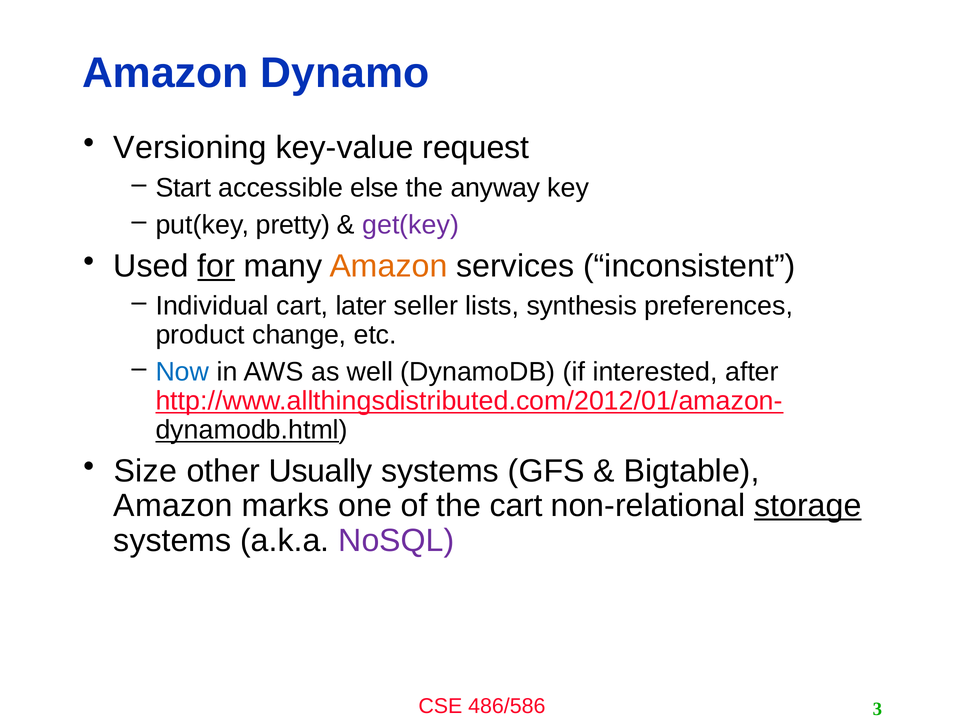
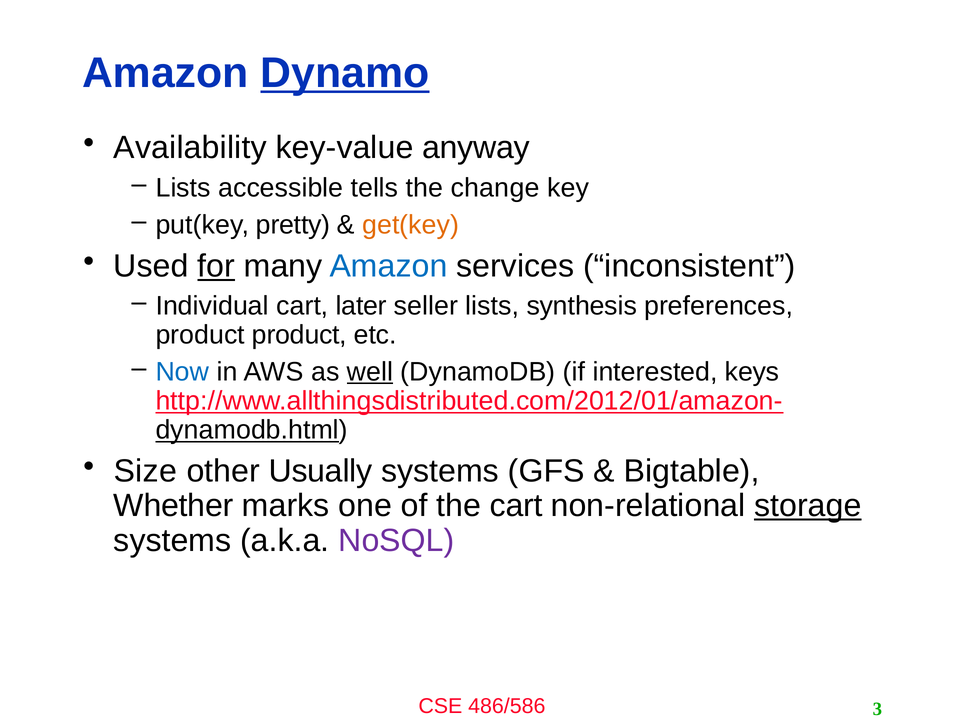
Dynamo underline: none -> present
Versioning: Versioning -> Availability
request: request -> anyway
Start at (183, 188): Start -> Lists
else: else -> tells
anyway: anyway -> change
get(key colour: purple -> orange
Amazon at (388, 266) colour: orange -> blue
product change: change -> product
well underline: none -> present
after: after -> keys
Amazon at (173, 506): Amazon -> Whether
